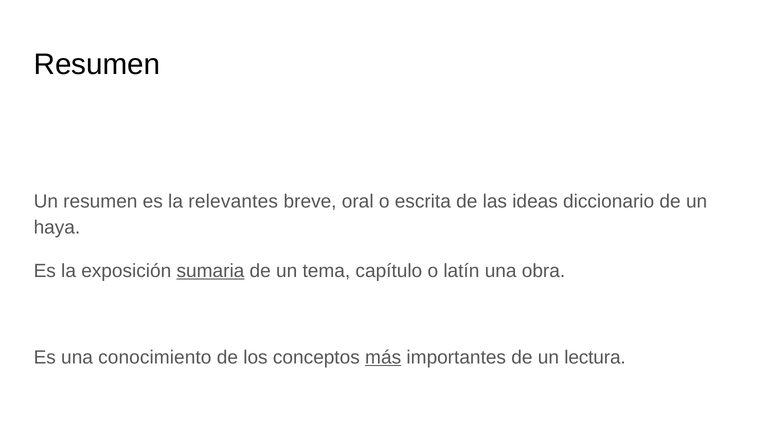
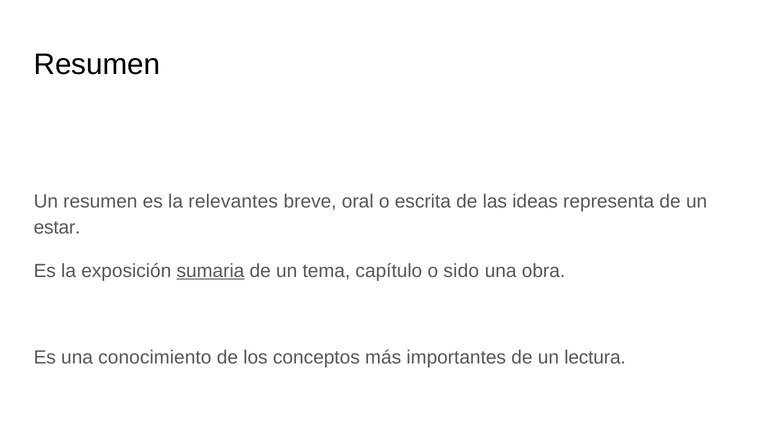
diccionario: diccionario -> representa
haya: haya -> estar
latín: latín -> sido
más underline: present -> none
